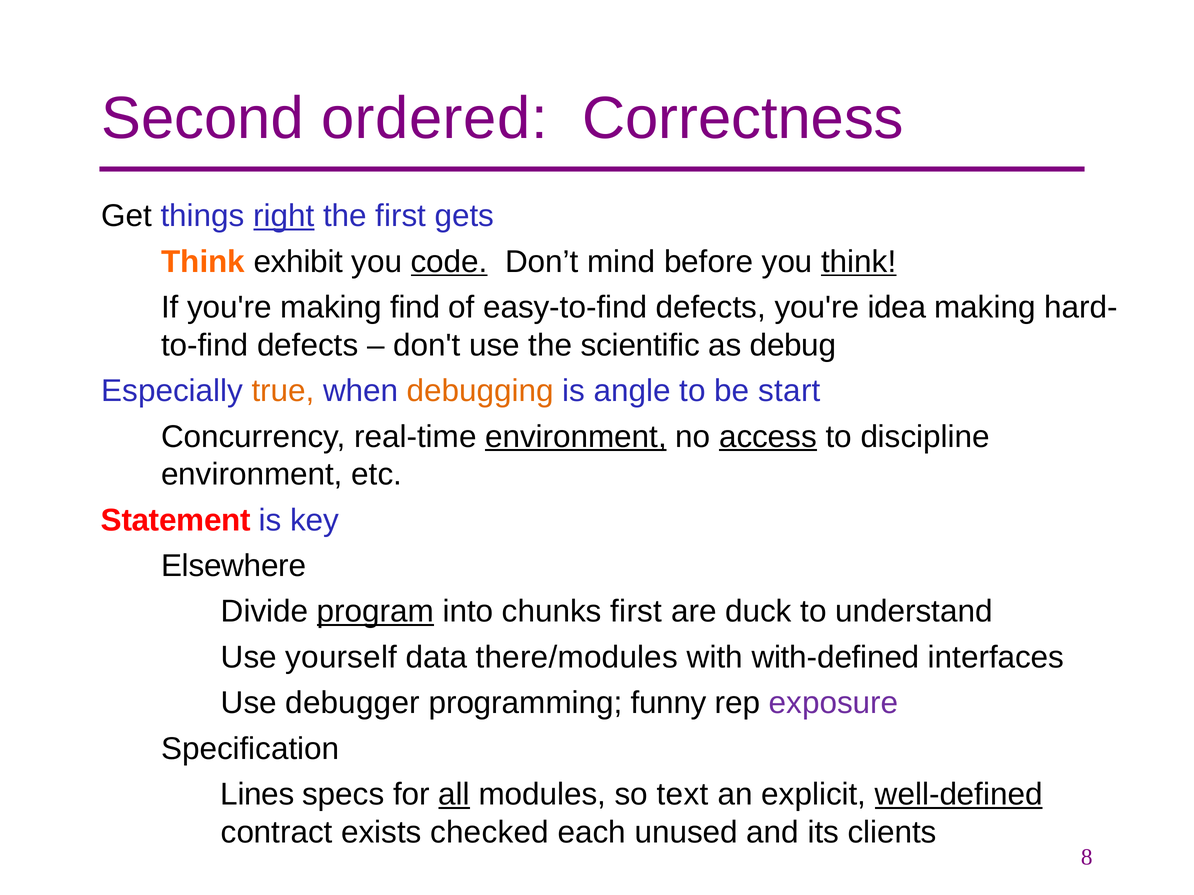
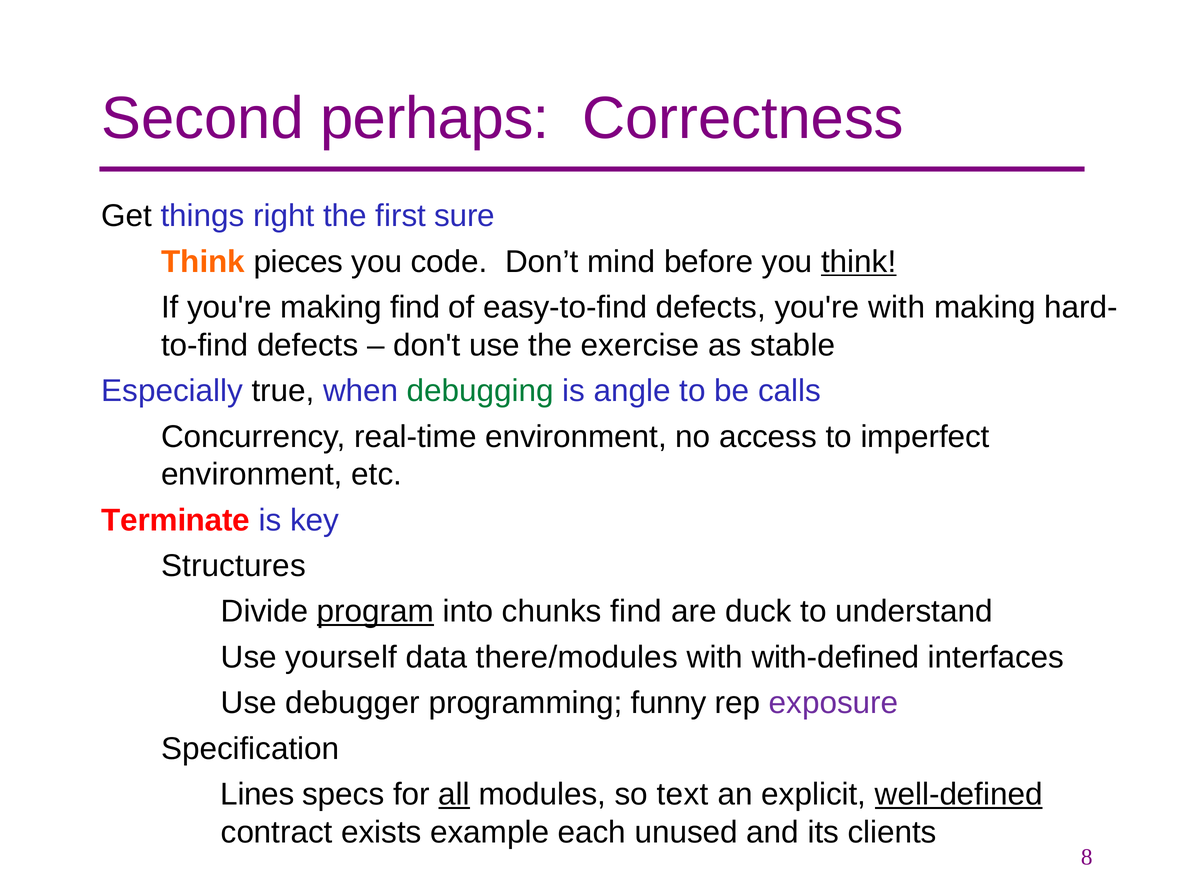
ordered: ordered -> perhaps
right underline: present -> none
gets: gets -> sure
exhibit: exhibit -> pieces
code underline: present -> none
you're idea: idea -> with
scientific: scientific -> exercise
debug: debug -> stable
true colour: orange -> black
debugging colour: orange -> green
start: start -> calls
environment at (576, 437) underline: present -> none
access underline: present -> none
discipline: discipline -> imperfect
Statement: Statement -> Terminate
Elsewhere: Elsewhere -> Structures
chunks first: first -> find
checked: checked -> example
